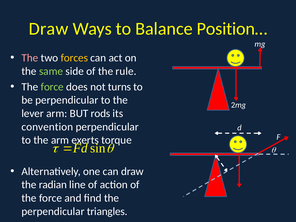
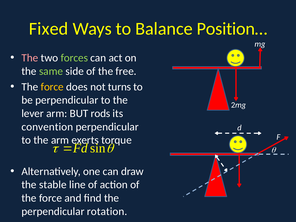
Draw at (49, 29): Draw -> Fixed
forces colour: yellow -> light green
rule: rule -> free
force at (52, 87) colour: light green -> yellow
radian: radian -> stable
triangles: triangles -> rotation
